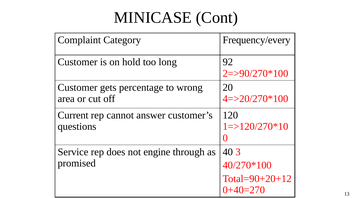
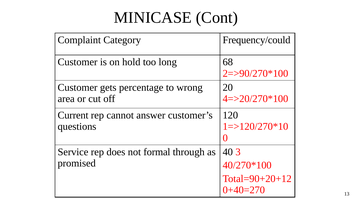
Frequency/every: Frequency/every -> Frequency/could
92: 92 -> 68
engine: engine -> formal
